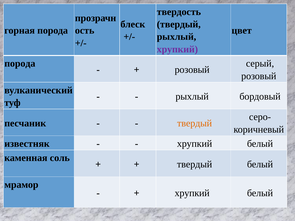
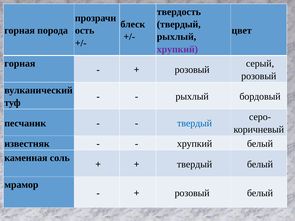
порода at (20, 64): порода -> горная
твердый at (195, 123) colour: orange -> blue
хрупкий at (192, 193): хрупкий -> розовый
